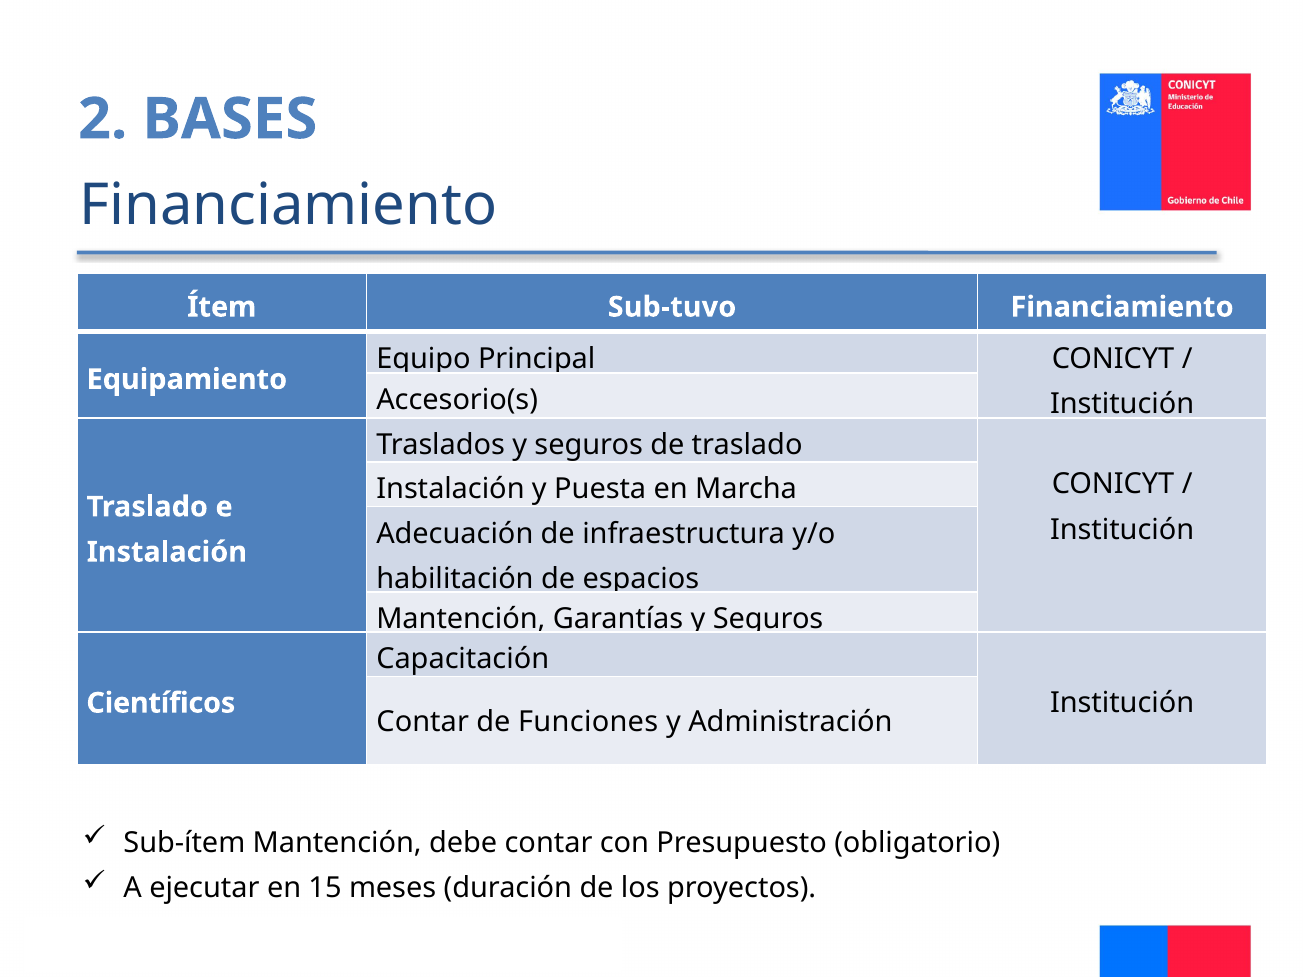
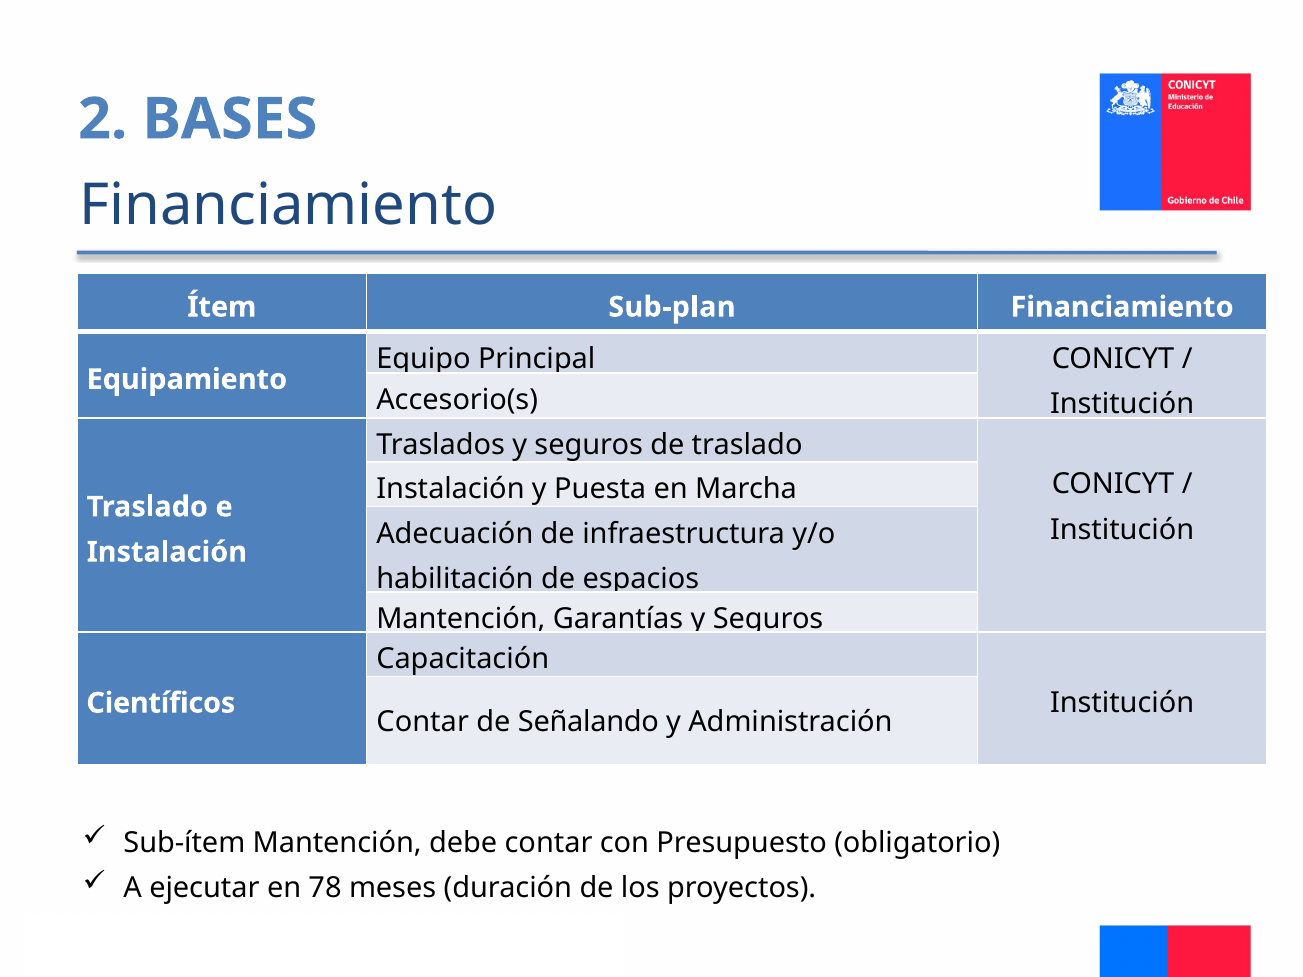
Sub-tuvo: Sub-tuvo -> Sub-plan
Funciones: Funciones -> Señalando
15: 15 -> 78
